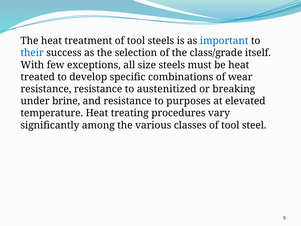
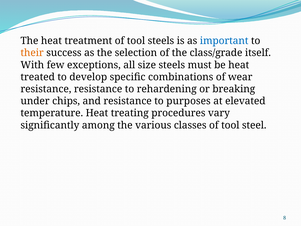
their colour: blue -> orange
austenitized: austenitized -> rehardening
brine: brine -> chips
